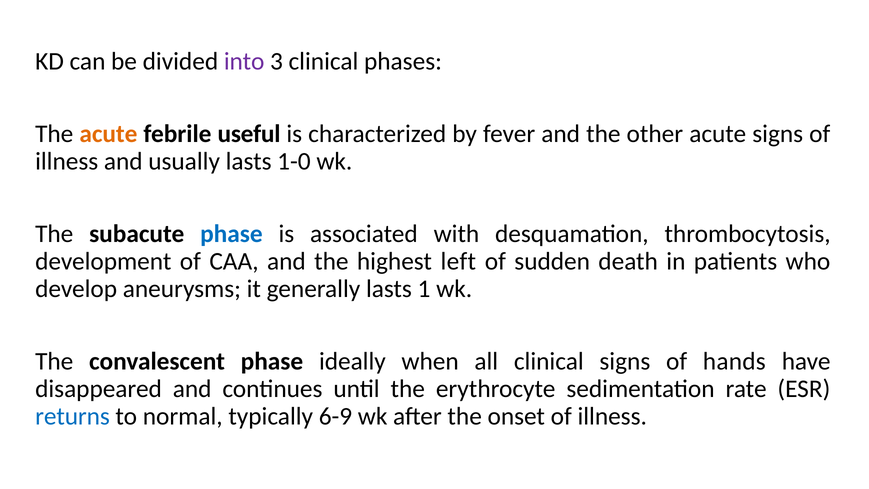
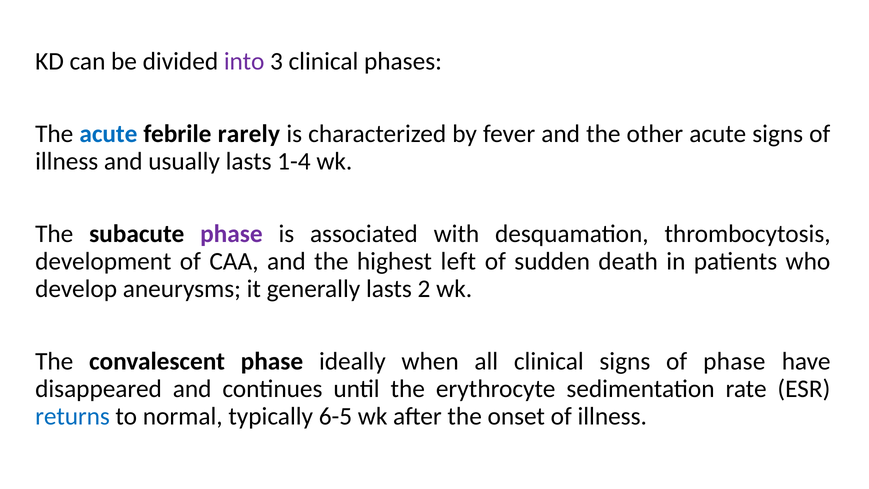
acute at (108, 134) colour: orange -> blue
useful: useful -> rarely
1-0: 1-0 -> 1-4
phase at (231, 234) colour: blue -> purple
1: 1 -> 2
of hands: hands -> phase
6-9: 6-9 -> 6-5
